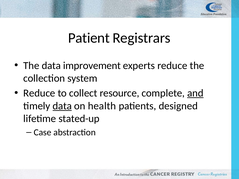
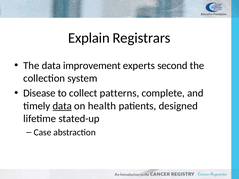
Patient: Patient -> Explain
experts reduce: reduce -> second
Reduce at (39, 93): Reduce -> Disease
resource: resource -> patterns
and underline: present -> none
